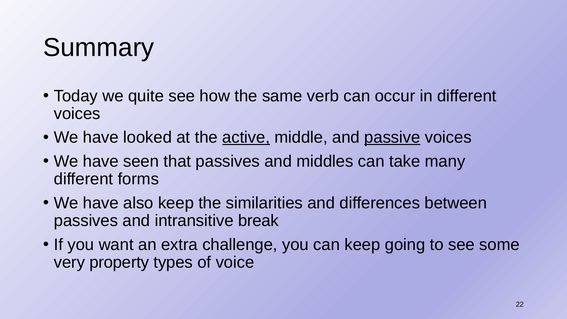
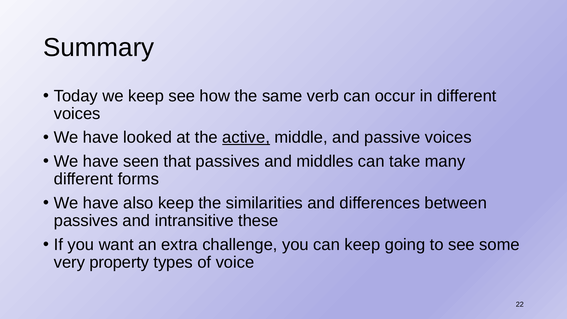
we quite: quite -> keep
passive underline: present -> none
break: break -> these
